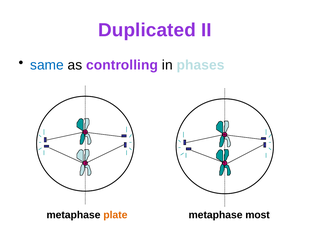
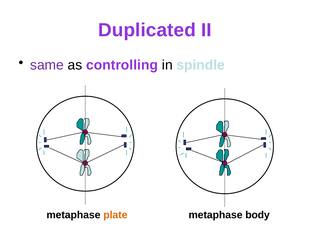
same colour: blue -> purple
phases: phases -> spindle
most: most -> body
